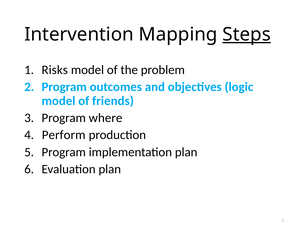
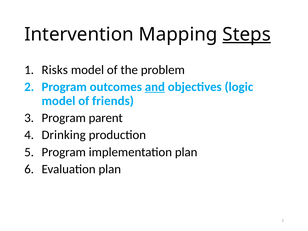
and underline: none -> present
where: where -> parent
Perform: Perform -> Drinking
